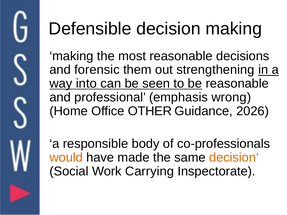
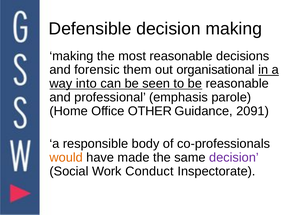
strengthening: strengthening -> organisational
wrong: wrong -> parole
2026: 2026 -> 2091
decision at (234, 158) colour: orange -> purple
Carrying: Carrying -> Conduct
